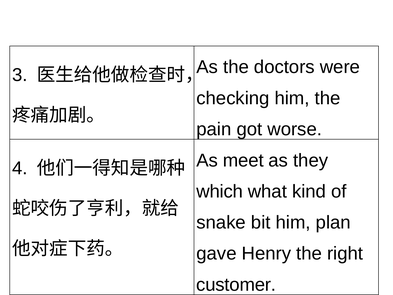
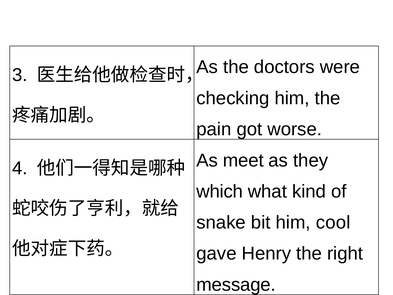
plan: plan -> cool
customer: customer -> message
